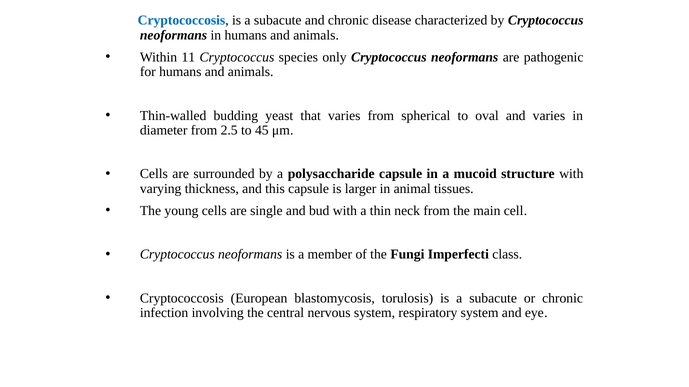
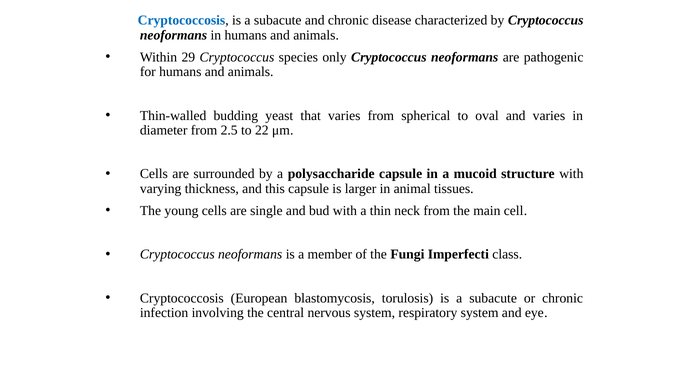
11: 11 -> 29
45: 45 -> 22
